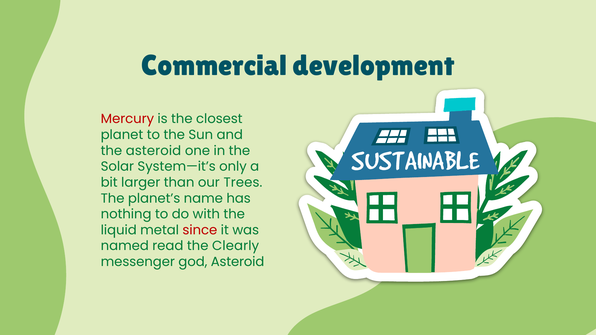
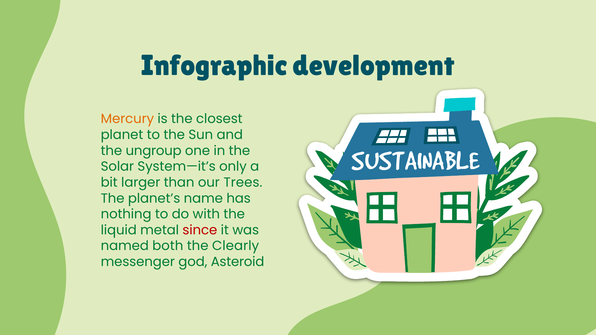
Commercial: Commercial -> Infographic
Mercury colour: red -> orange
the asteroid: asteroid -> ungroup
read: read -> both
